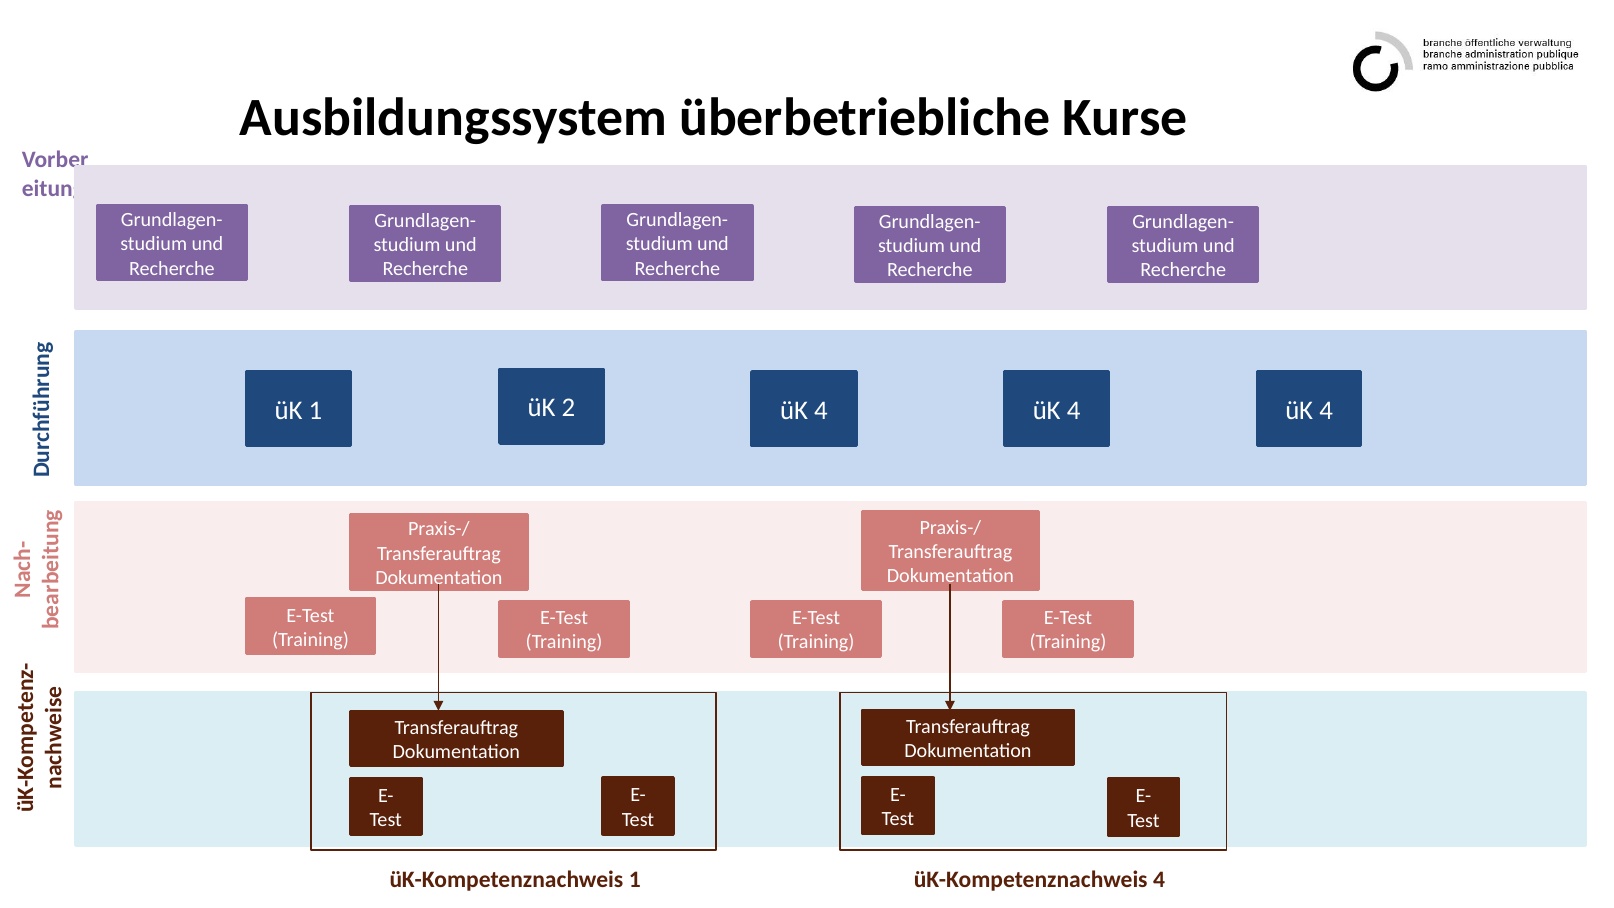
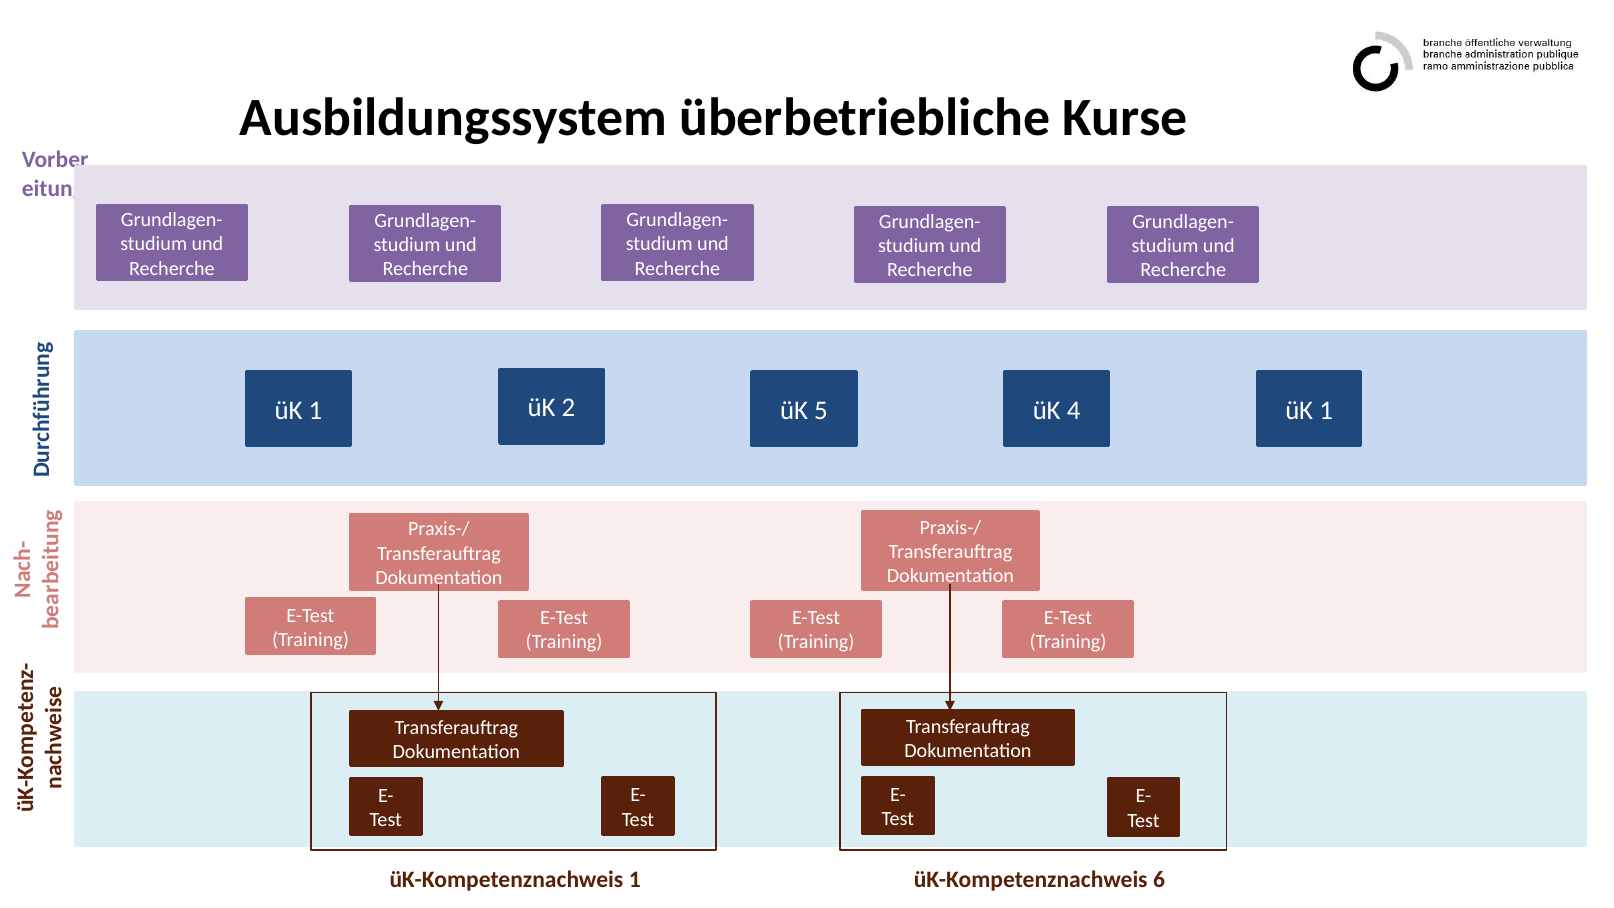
4 üK 4: 4 -> 1
1 üK 4: 4 -> 5
üK-Kompetenznachweis 4: 4 -> 6
